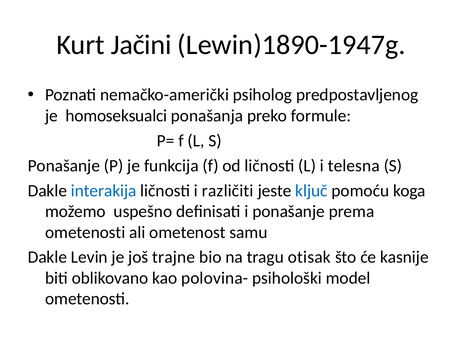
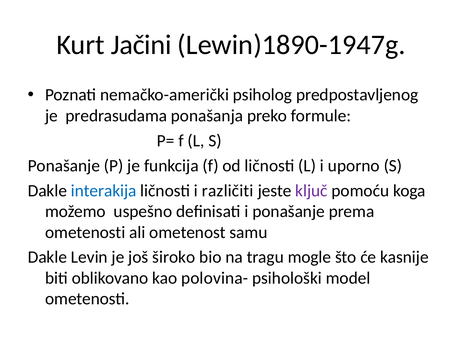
homoseksualci: homoseksualci -> predrasudama
telesna: telesna -> uporno
ključ colour: blue -> purple
trajne: trajne -> široko
otisak: otisak -> mogle
